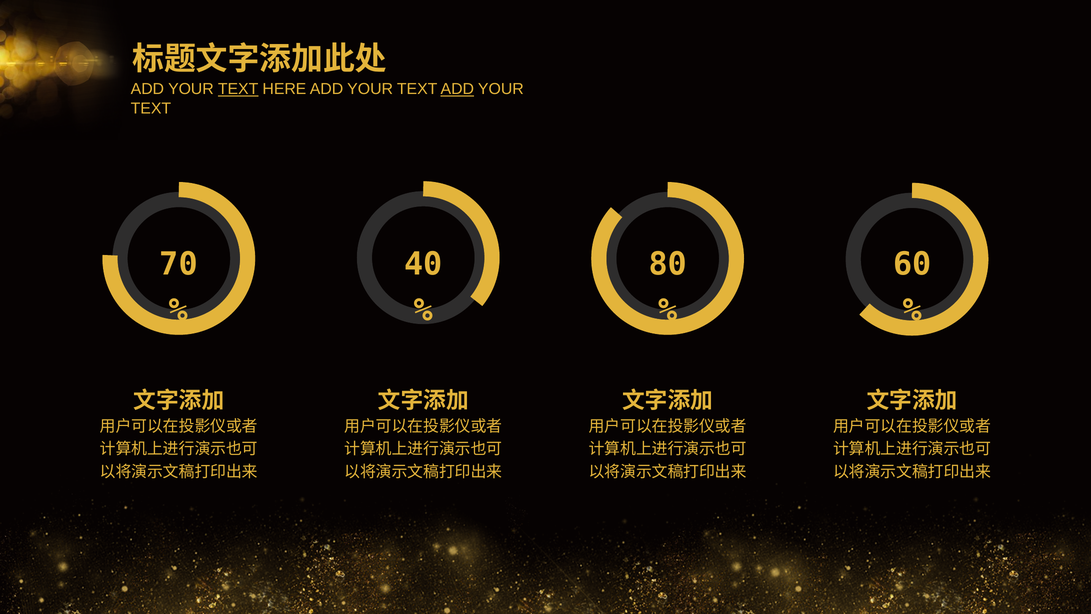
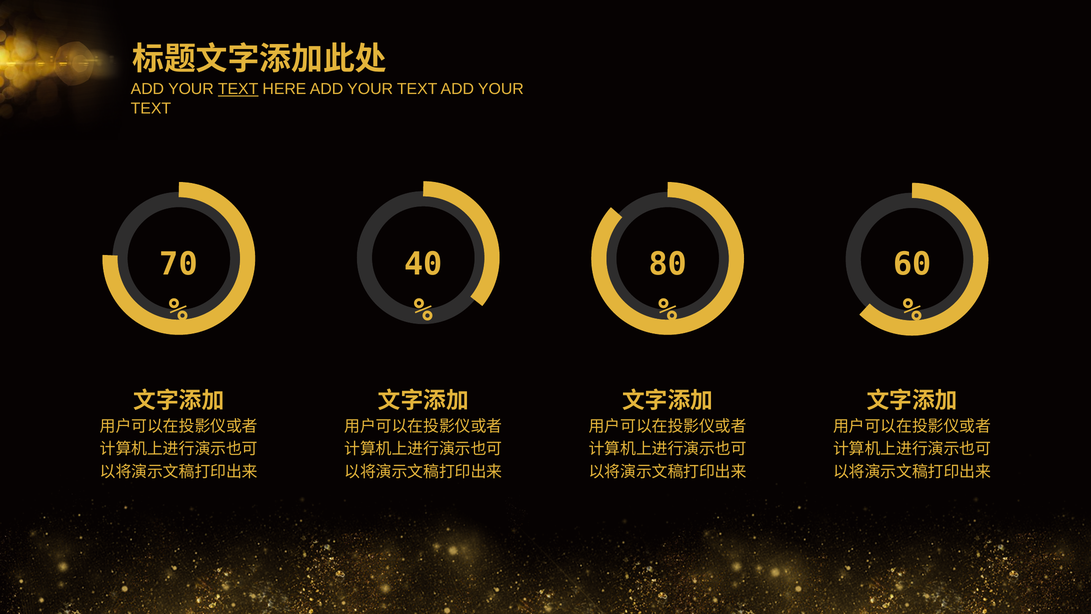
ADD at (457, 89) underline: present -> none
